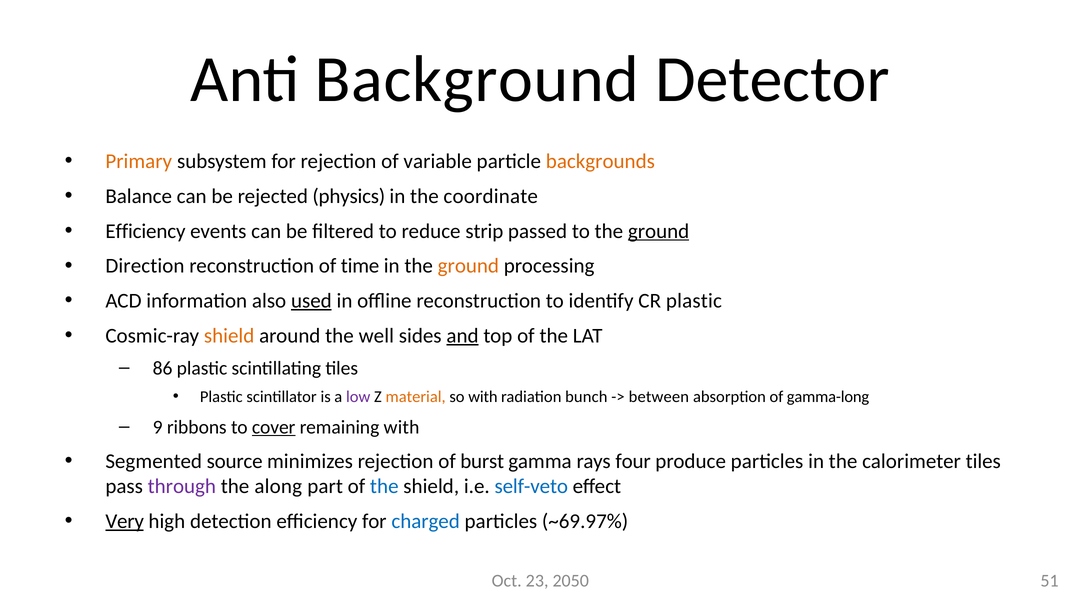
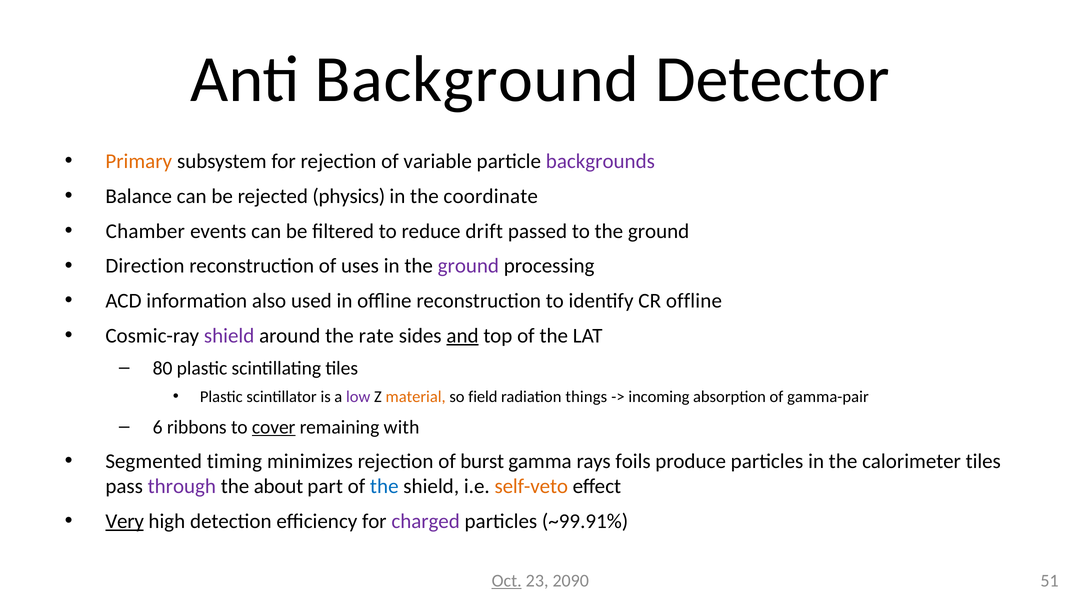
backgrounds colour: orange -> purple
Efficiency at (145, 231): Efficiency -> Chamber
strip: strip -> drift
ground at (659, 231) underline: present -> none
time: time -> uses
ground at (468, 266) colour: orange -> purple
used underline: present -> none
CR plastic: plastic -> offline
shield at (229, 336) colour: orange -> purple
well: well -> rate
86: 86 -> 80
so with: with -> field
bunch: bunch -> things
between: between -> incoming
gamma-long: gamma-long -> gamma-pair
9: 9 -> 6
source: source -> timing
four: four -> foils
along: along -> about
self-veto colour: blue -> orange
charged colour: blue -> purple
~69.97%: ~69.97% -> ~99.91%
Oct underline: none -> present
2050: 2050 -> 2090
